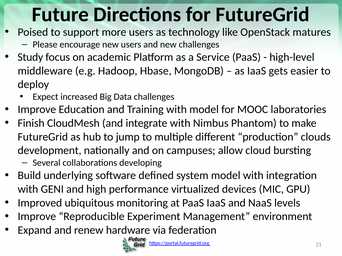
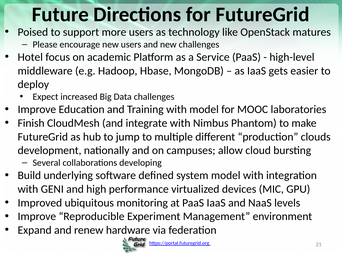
Study: Study -> Hotel
